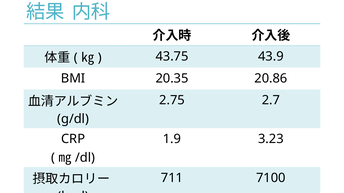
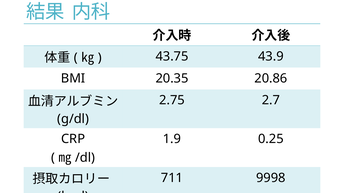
3.23: 3.23 -> 0.25
7100: 7100 -> 9998
